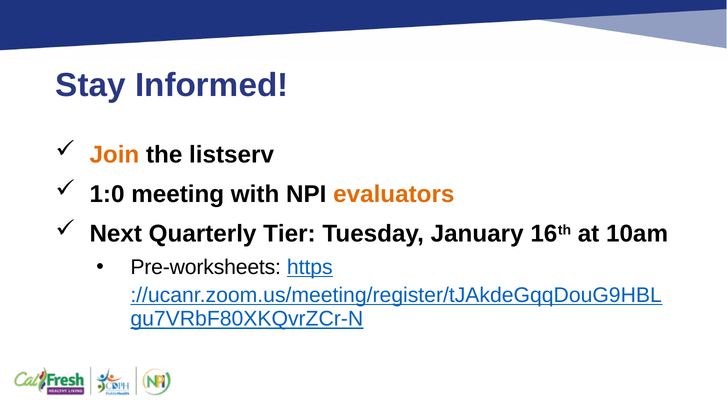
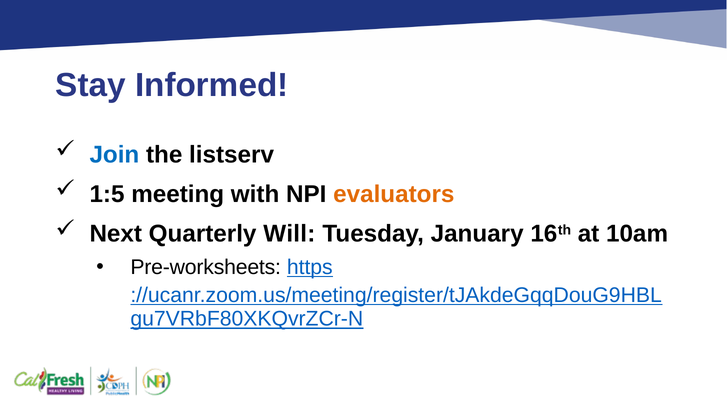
Join colour: orange -> blue
1:0: 1:0 -> 1:5
Tier: Tier -> Will
